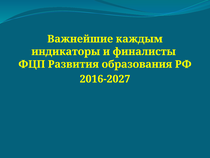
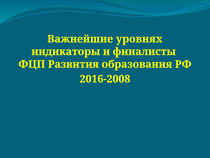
каждым: каждым -> уровнях
2016-2027: 2016-2027 -> 2016-2008
